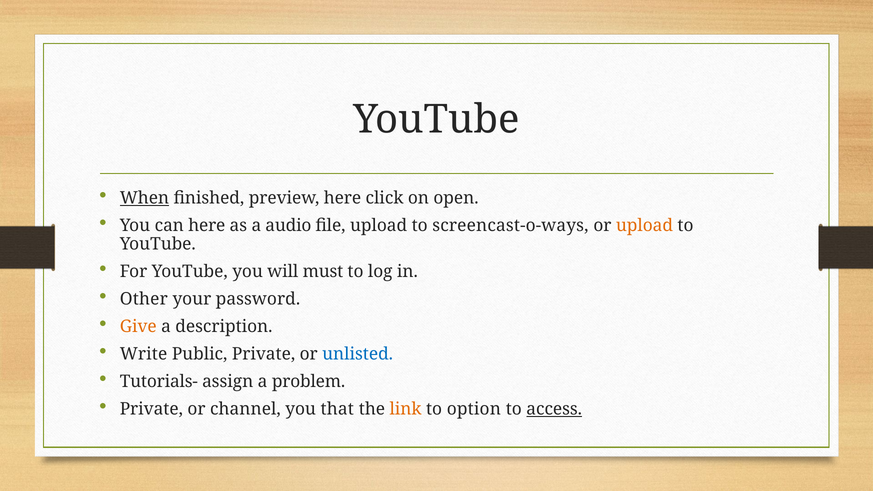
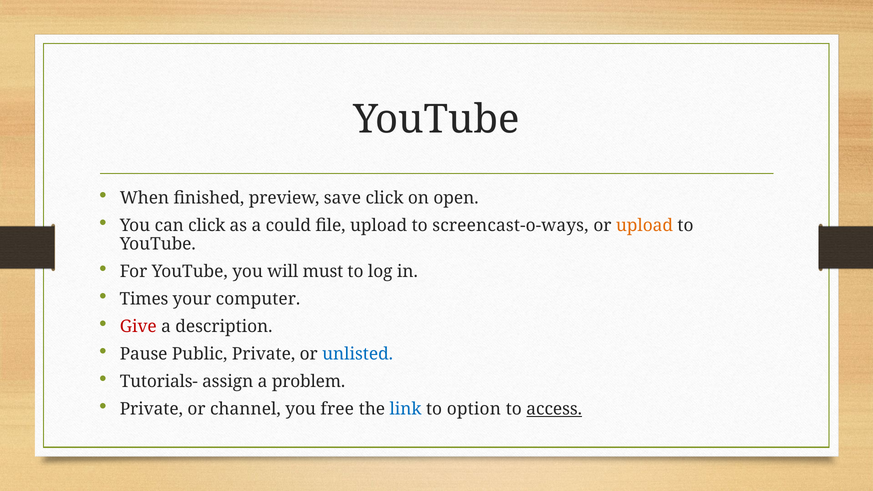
When underline: present -> none
preview here: here -> save
can here: here -> click
audio: audio -> could
Other: Other -> Times
password: password -> computer
Give colour: orange -> red
Write: Write -> Pause
that: that -> free
link colour: orange -> blue
